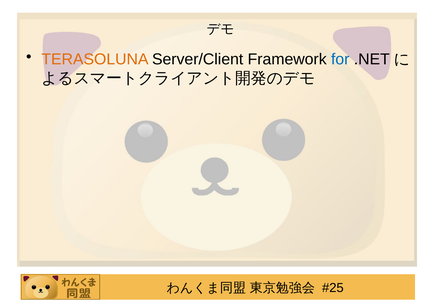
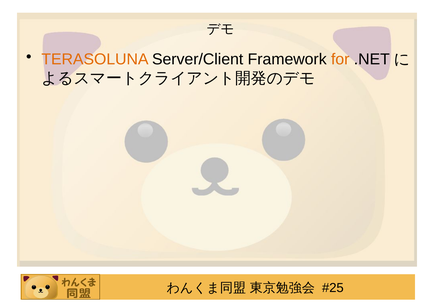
for colour: blue -> orange
